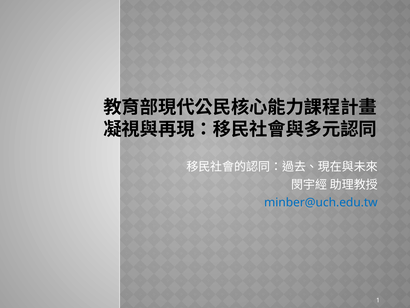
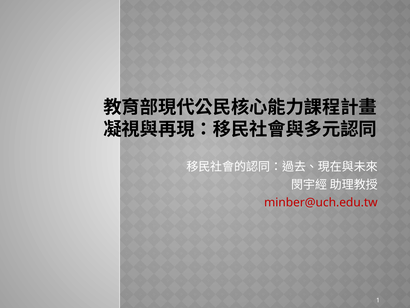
minber@uch.edu.tw colour: blue -> red
